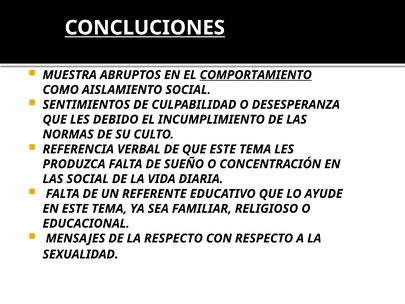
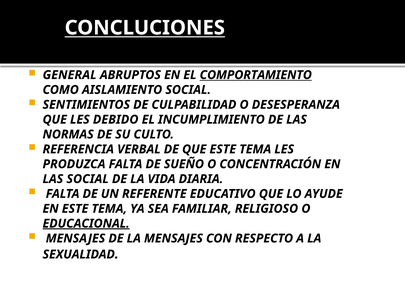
MUESTRA: MUESTRA -> GENERAL
EDUCACIONAL underline: none -> present
LA RESPECTO: RESPECTO -> MENSAJES
